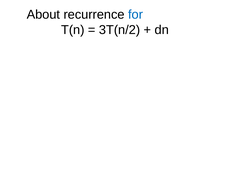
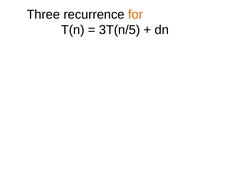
About: About -> Three
for colour: blue -> orange
3T(n/2: 3T(n/2 -> 3T(n/5
